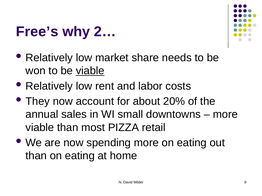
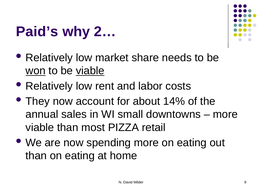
Free’s: Free’s -> Paid’s
won underline: none -> present
20%: 20% -> 14%
